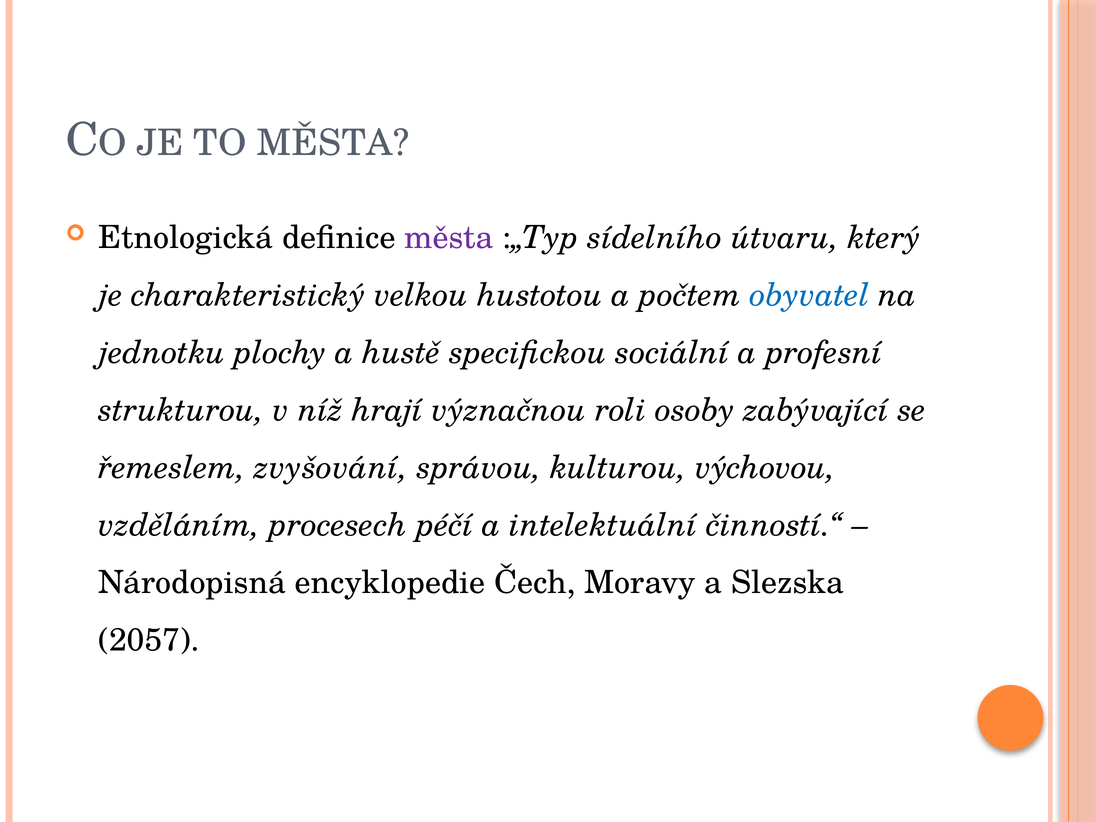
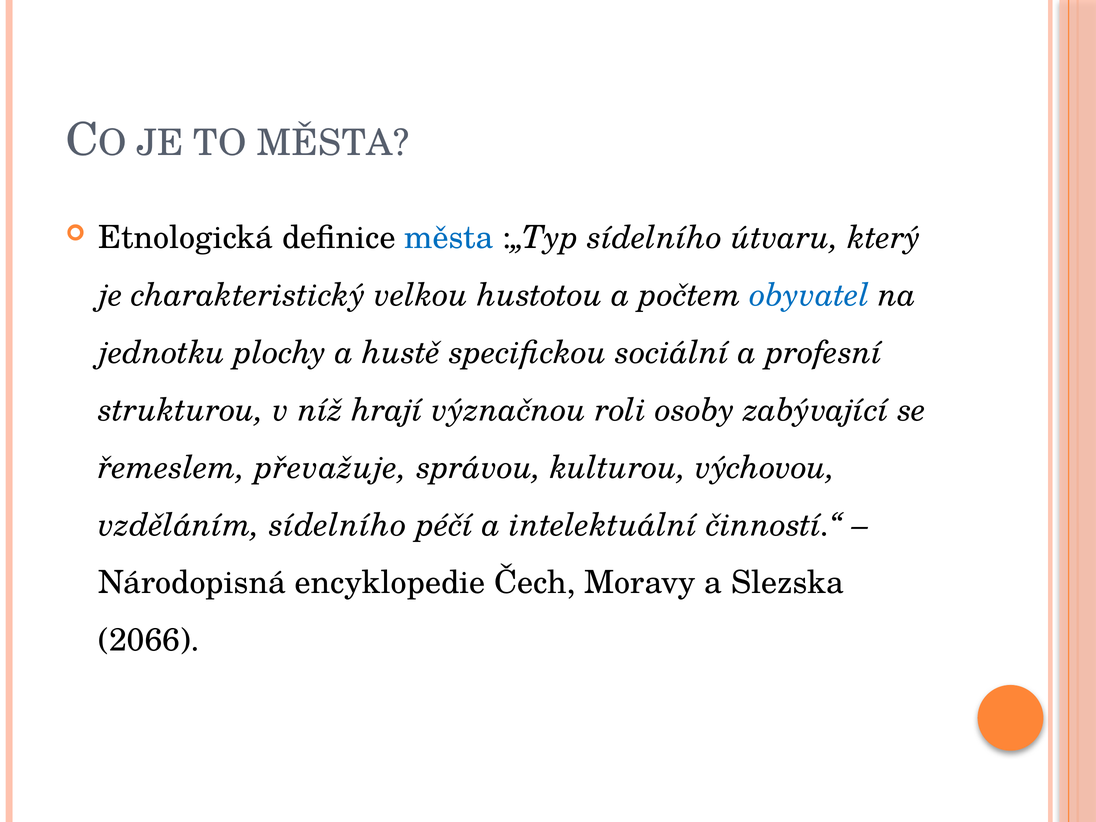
města at (449, 238) colour: purple -> blue
zvyšování: zvyšování -> převažuje
vzděláním procesech: procesech -> sídelního
2057: 2057 -> 2066
